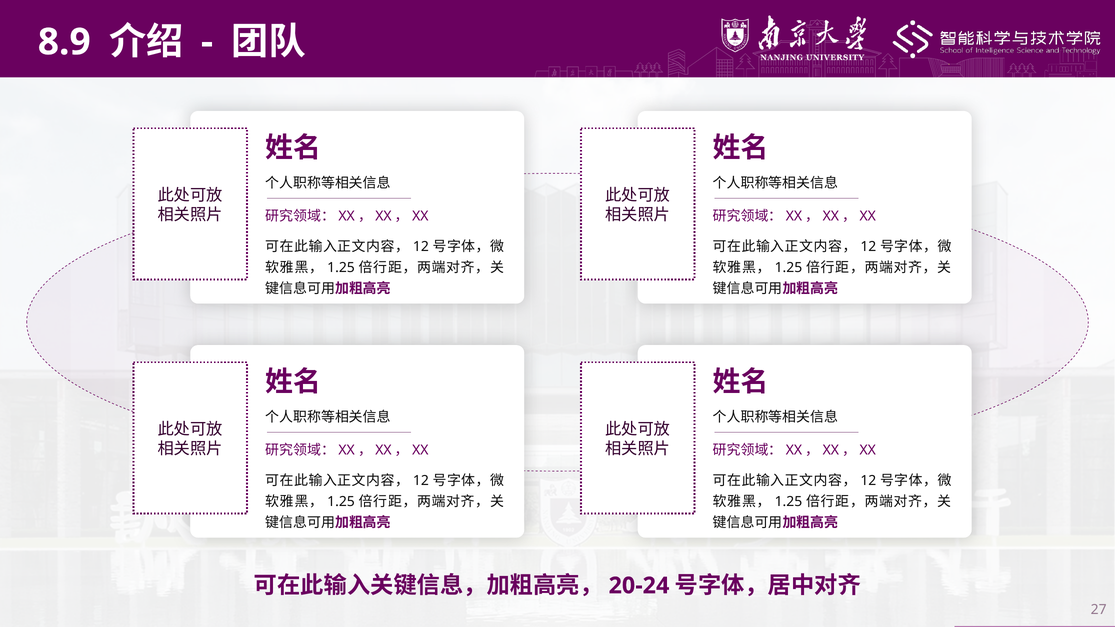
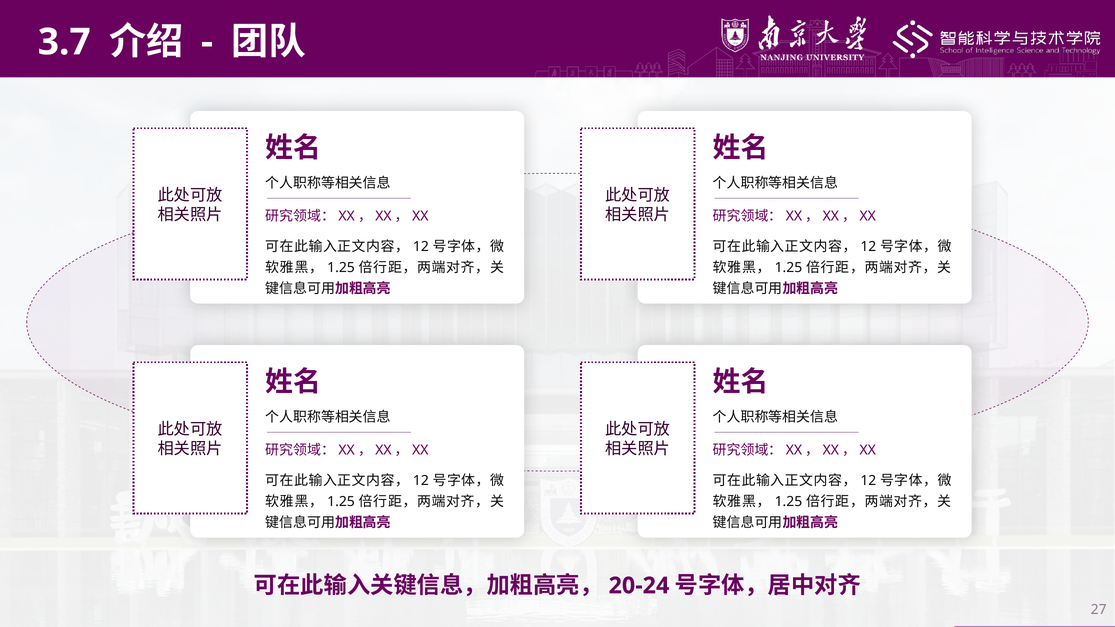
8.9: 8.9 -> 3.7
